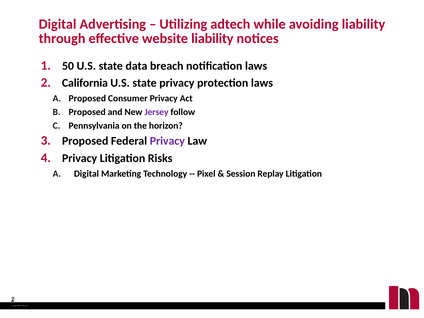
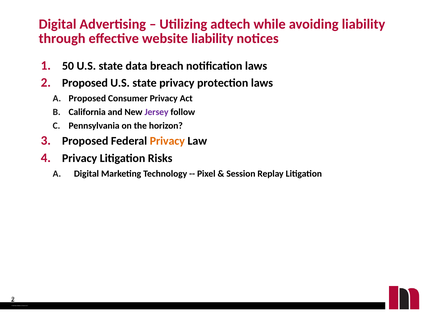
California at (85, 83): California -> Proposed
Proposed at (87, 112): Proposed -> California
Privacy at (167, 141) colour: purple -> orange
